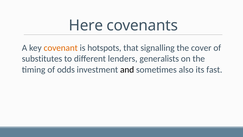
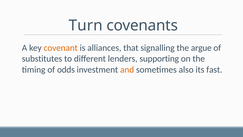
Here: Here -> Turn
hotspots: hotspots -> alliances
cover: cover -> argue
generalists: generalists -> supporting
and colour: black -> orange
